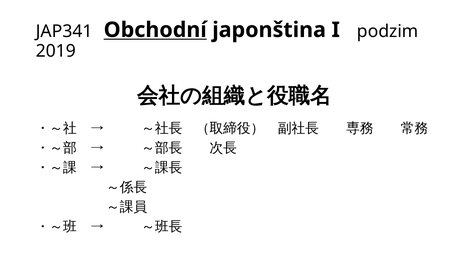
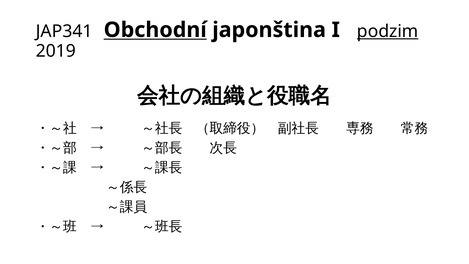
podzim underline: none -> present
